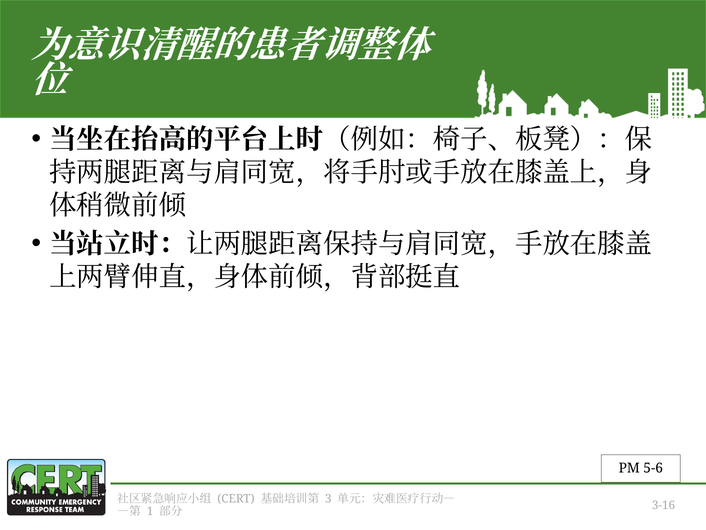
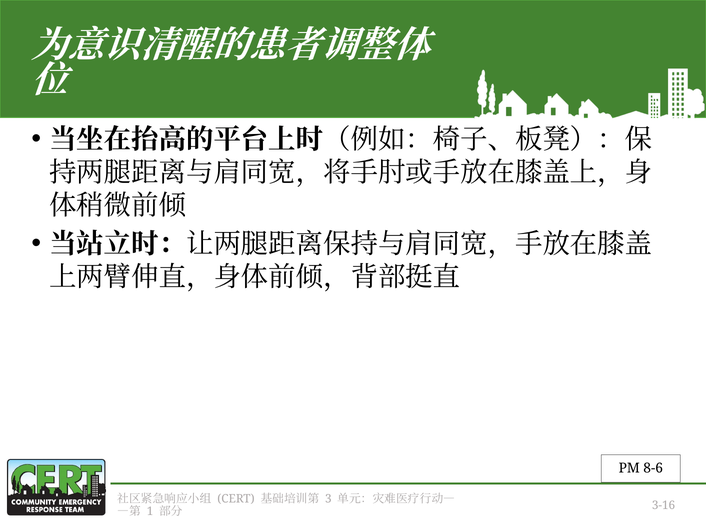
5-6: 5-6 -> 8-6
